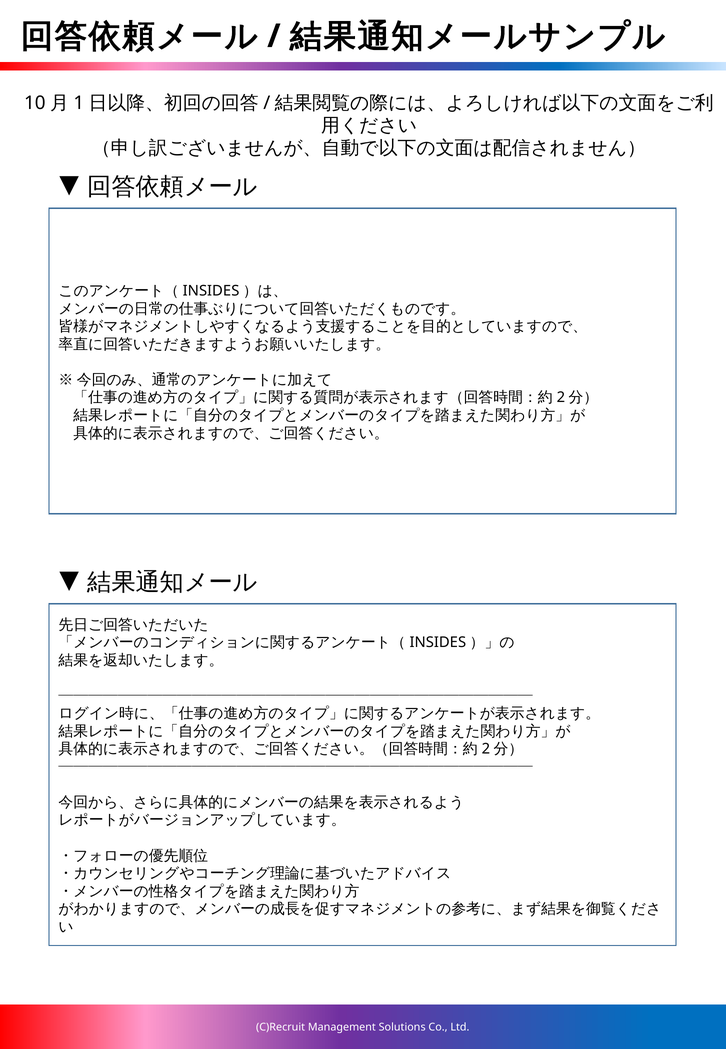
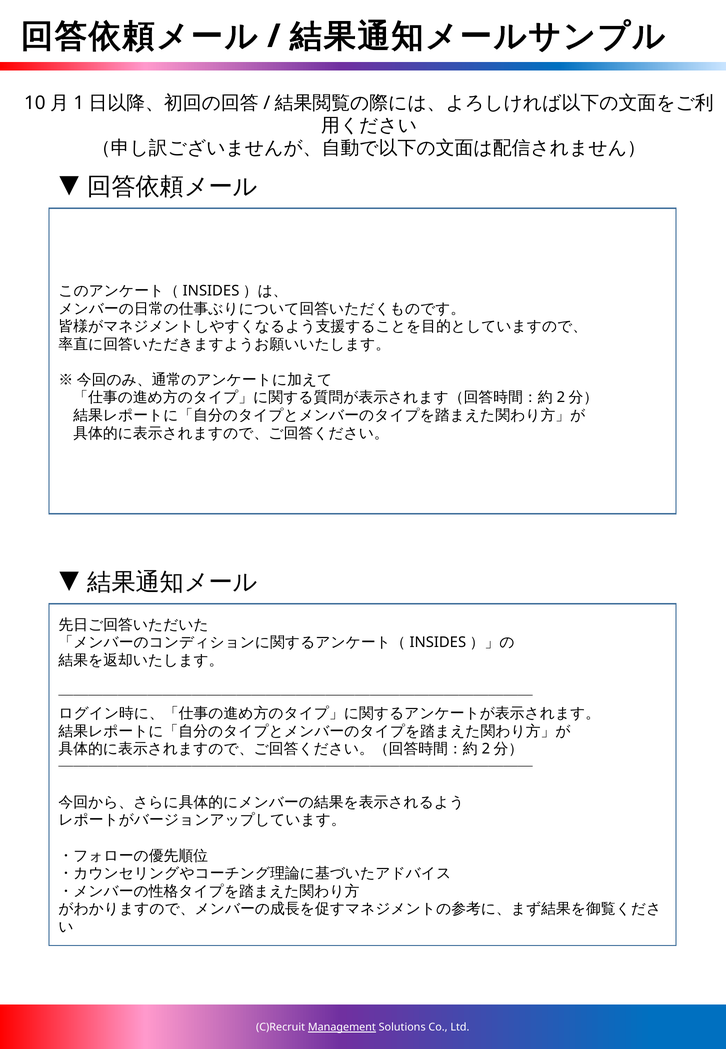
Management underline: none -> present
